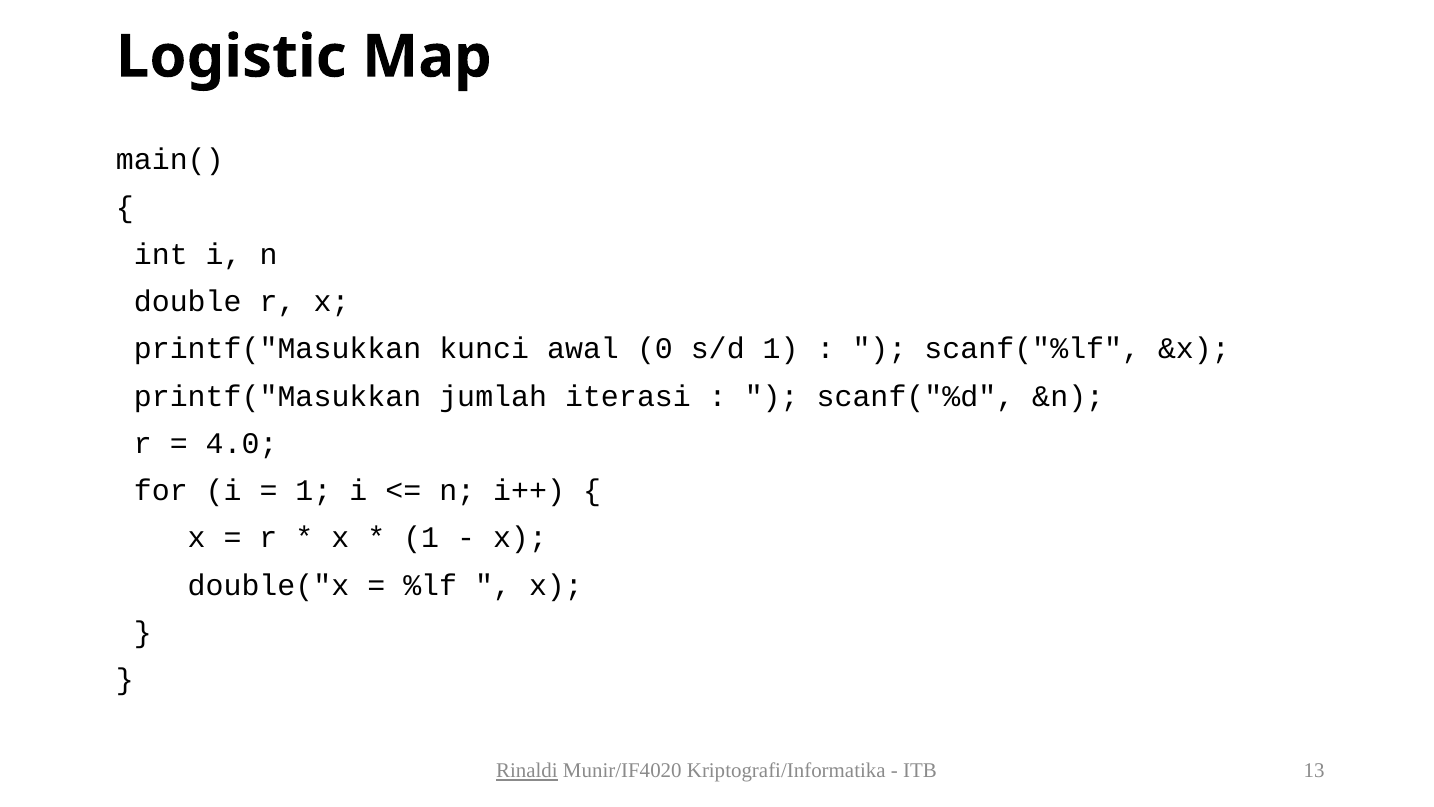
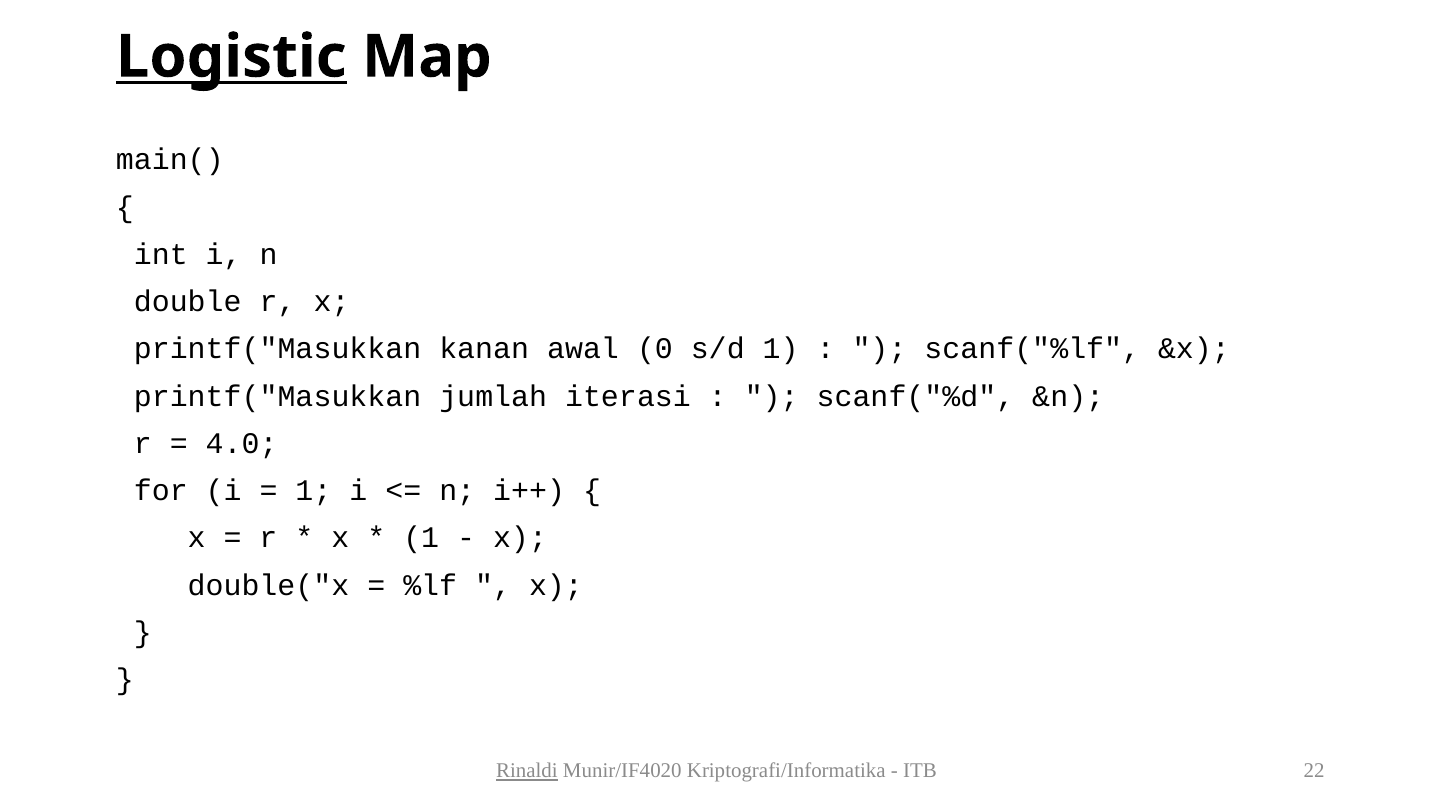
Logistic underline: none -> present
kunci: kunci -> kanan
13: 13 -> 22
